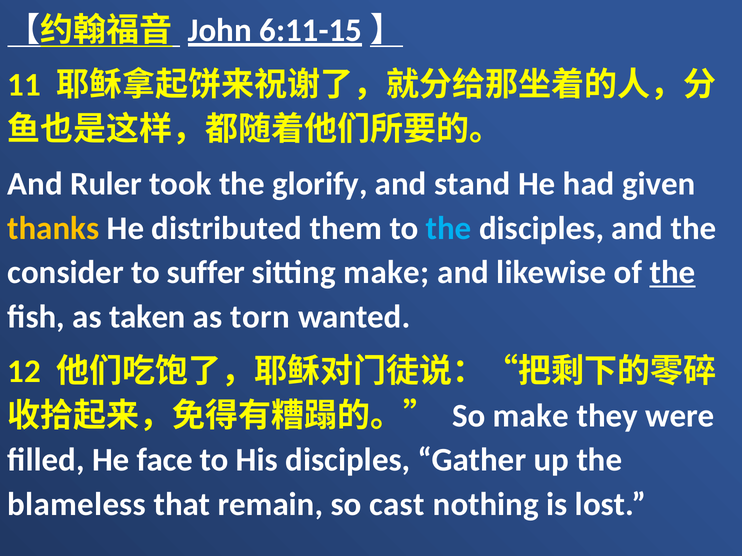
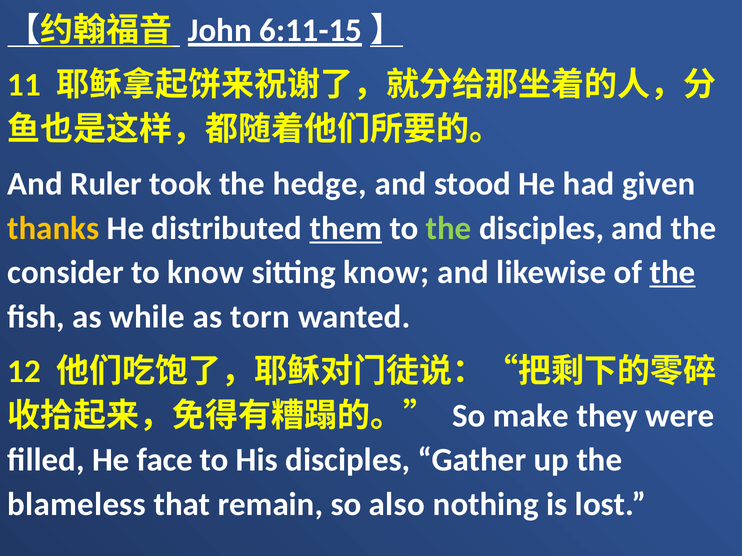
glorify: glorify -> hedge
stand: stand -> stood
them underline: none -> present
the at (449, 228) colour: light blue -> light green
to suffer: suffer -> know
sitting make: make -> know
taken: taken -> while
cast: cast -> also
